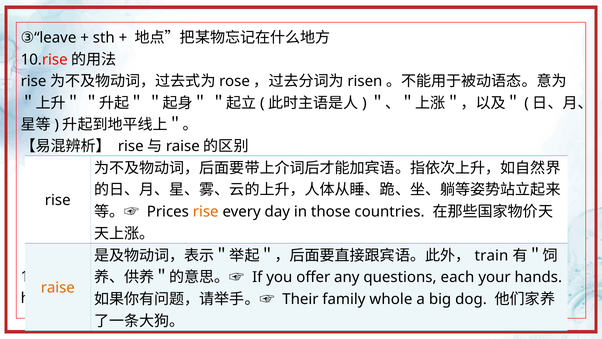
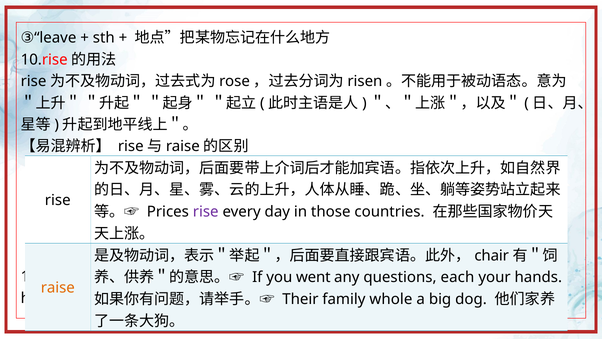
rise at (206, 212) colour: orange -> purple
train: train -> chair
offer: offer -> went
